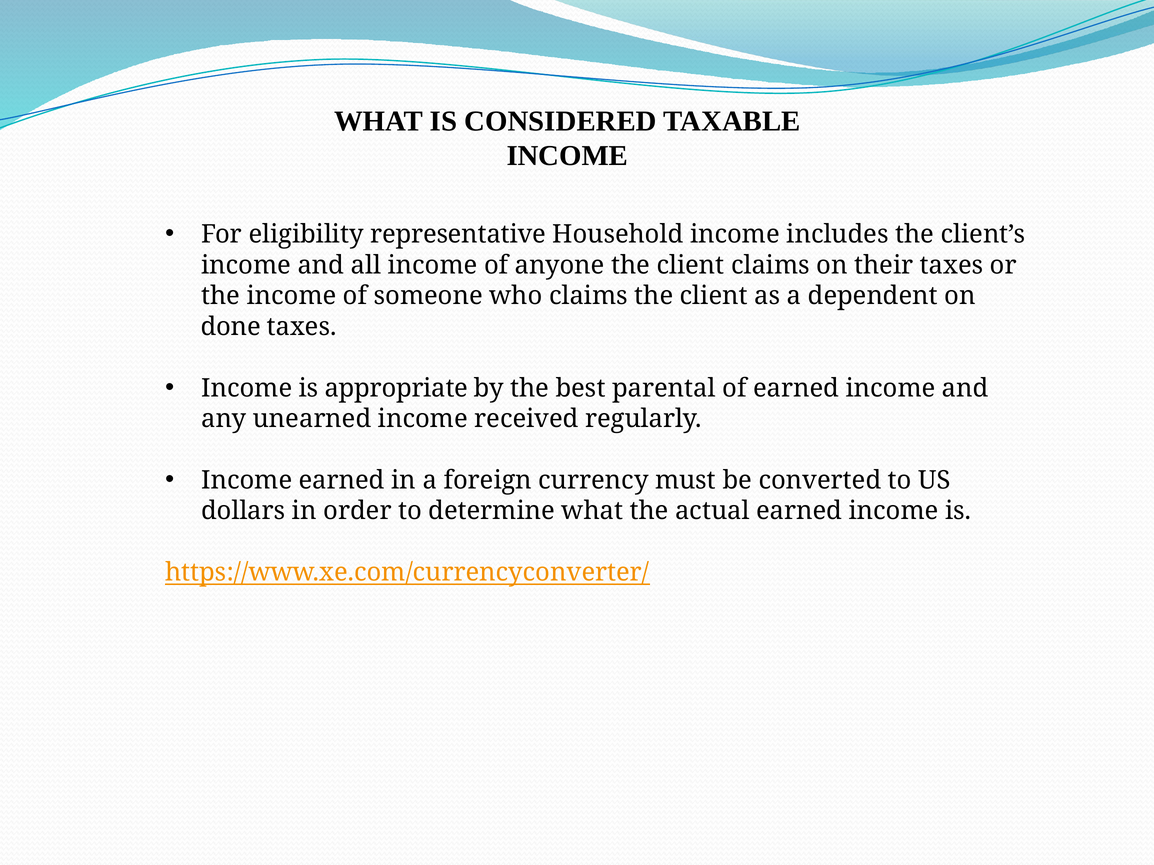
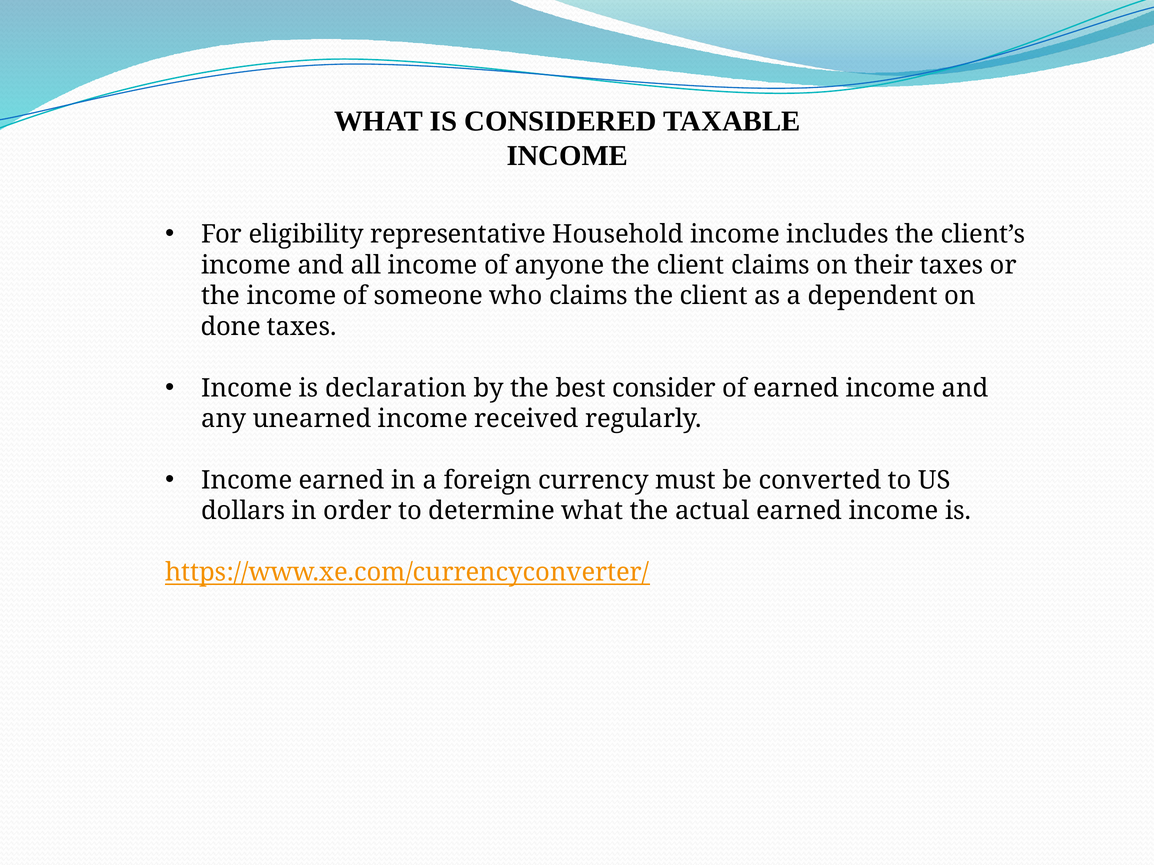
appropriate: appropriate -> declaration
parental: parental -> consider
